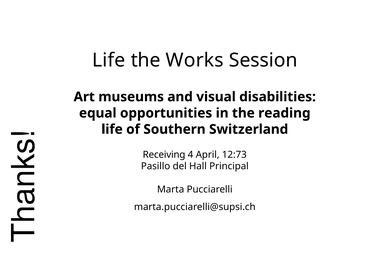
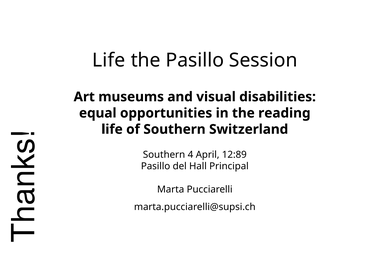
the Works: Works -> Pasillo
Receiving at (164, 155): Receiving -> Southern
12:73: 12:73 -> 12:89
